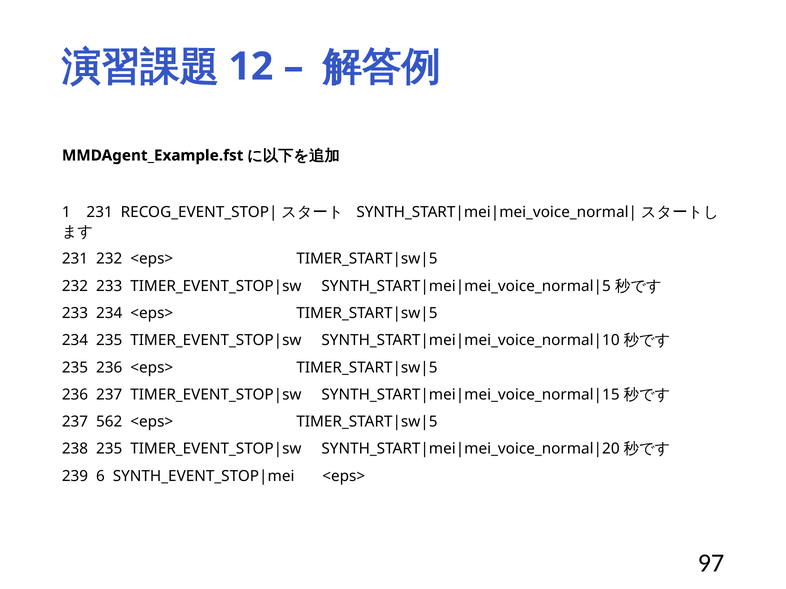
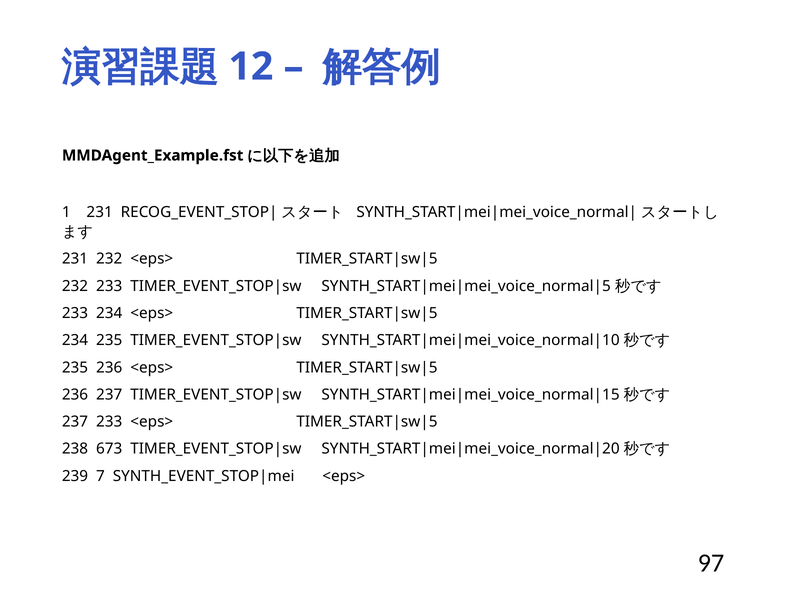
237 562: 562 -> 233
238 235: 235 -> 673
6: 6 -> 7
